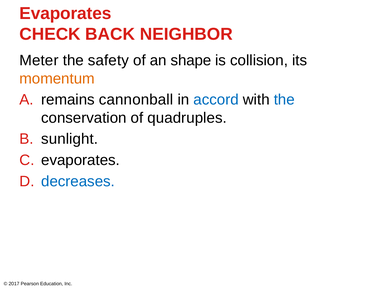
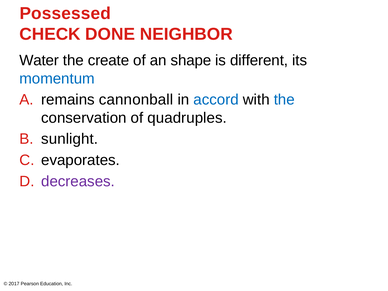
Evaporates at (65, 13): Evaporates -> Possessed
BACK: BACK -> DONE
Meter: Meter -> Water
safety: safety -> create
collision: collision -> different
momentum colour: orange -> blue
decreases colour: blue -> purple
